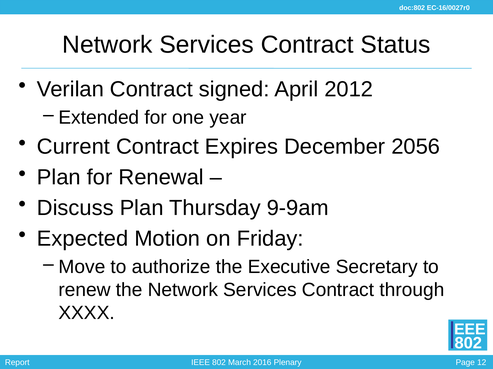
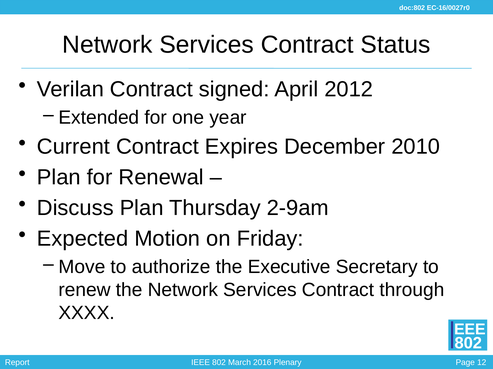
2056: 2056 -> 2010
9-9am: 9-9am -> 2-9am
